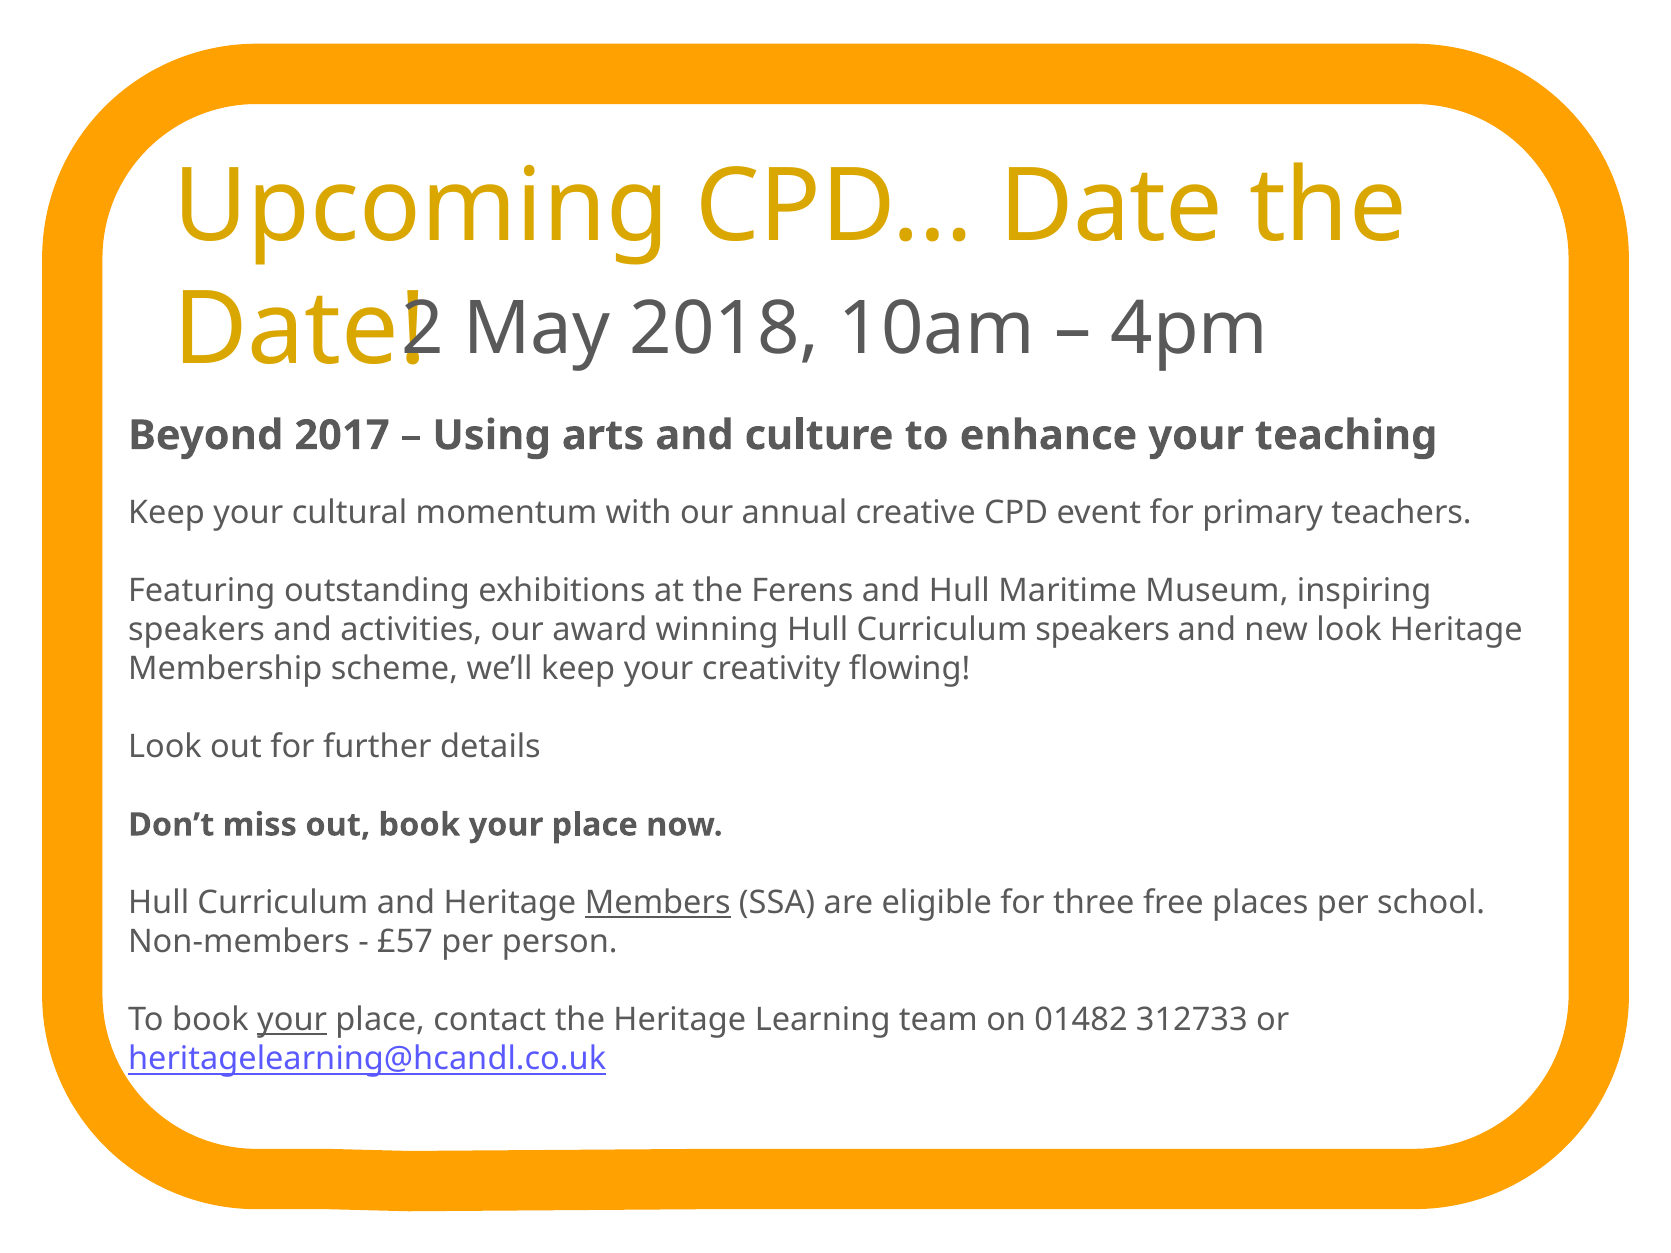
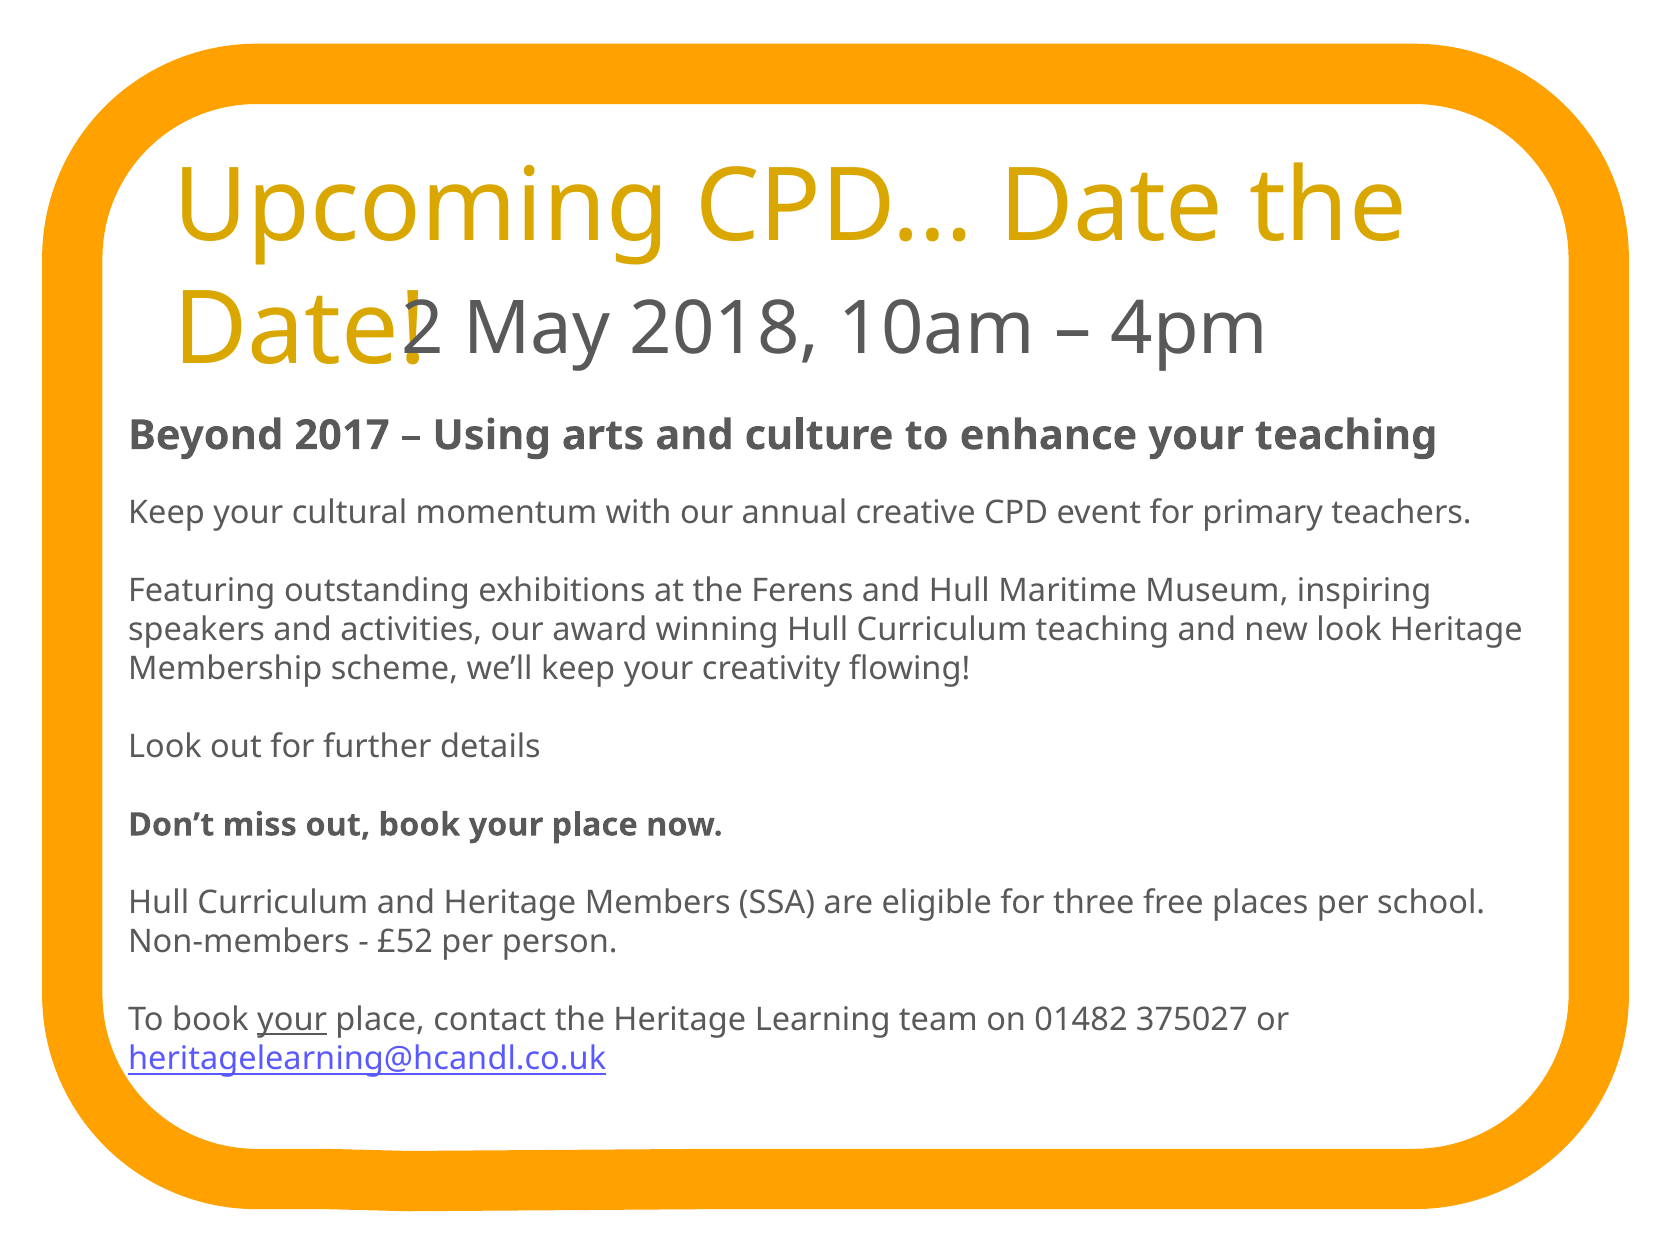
Curriculum speakers: speakers -> teaching
Members underline: present -> none
£57: £57 -> £52
312733: 312733 -> 375027
